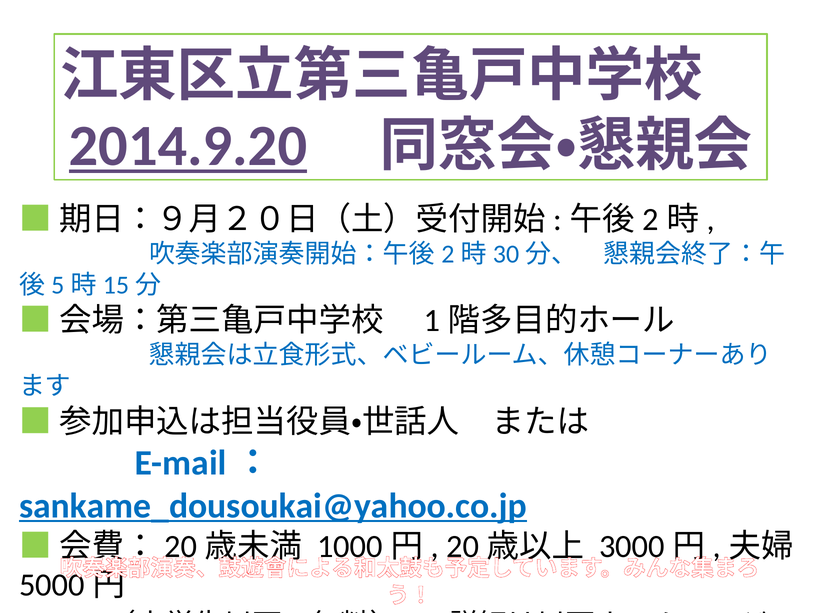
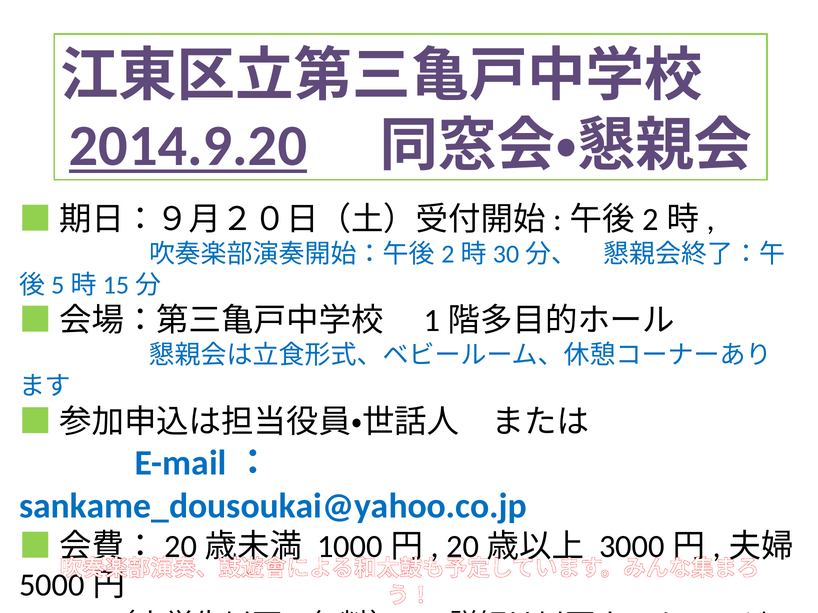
sankame_dousoukai@yahoo.co.jp underline: present -> none
